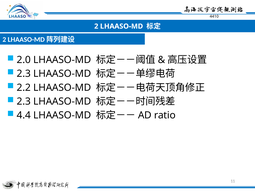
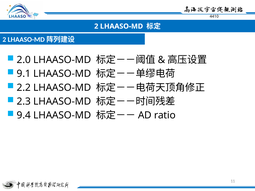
2.3 at (24, 74): 2.3 -> 9.1
4.4: 4.4 -> 9.4
